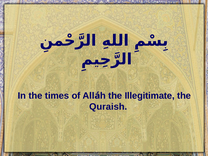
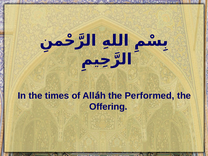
Illegitimate: Illegitimate -> Performed
Quraish: Quraish -> Offering
